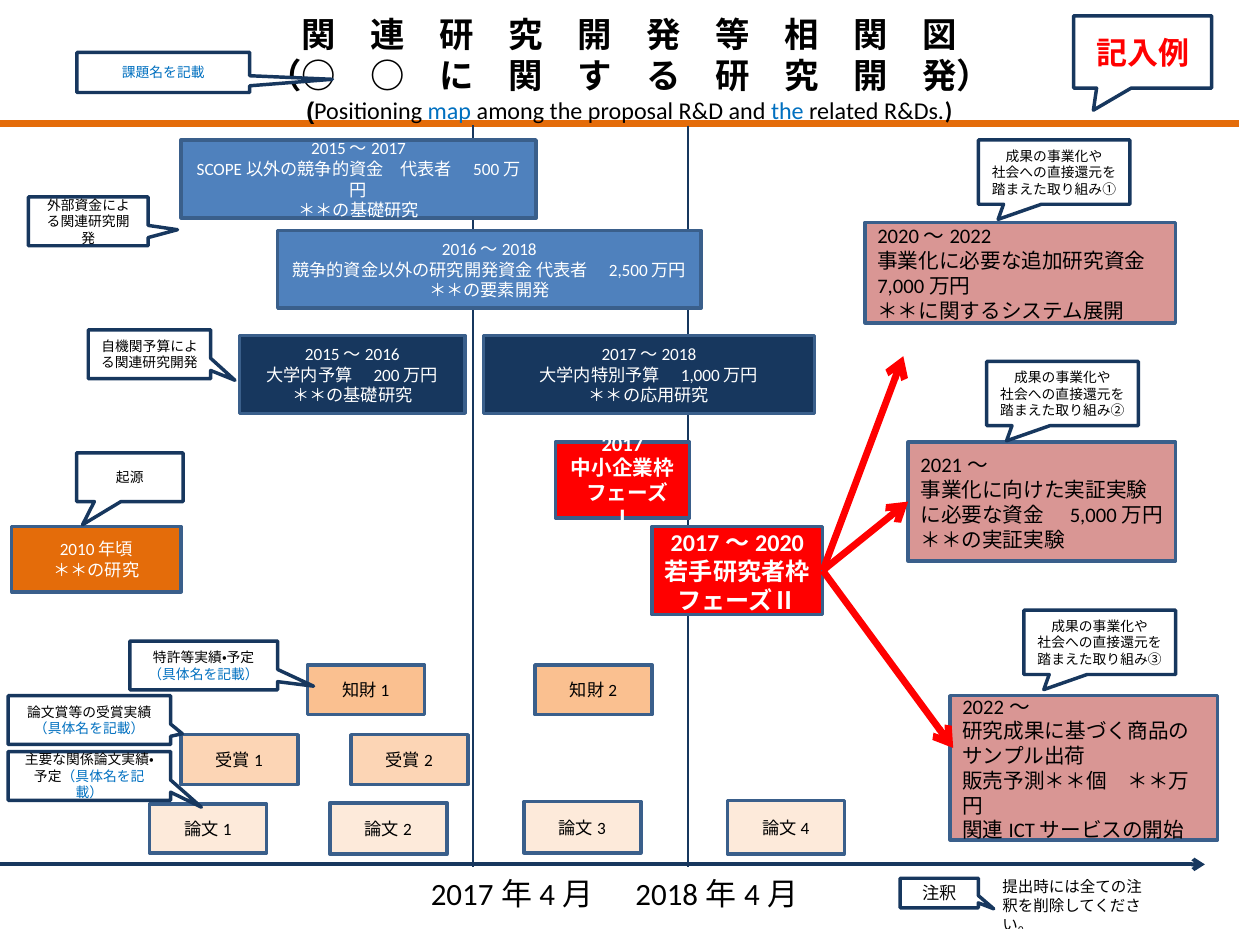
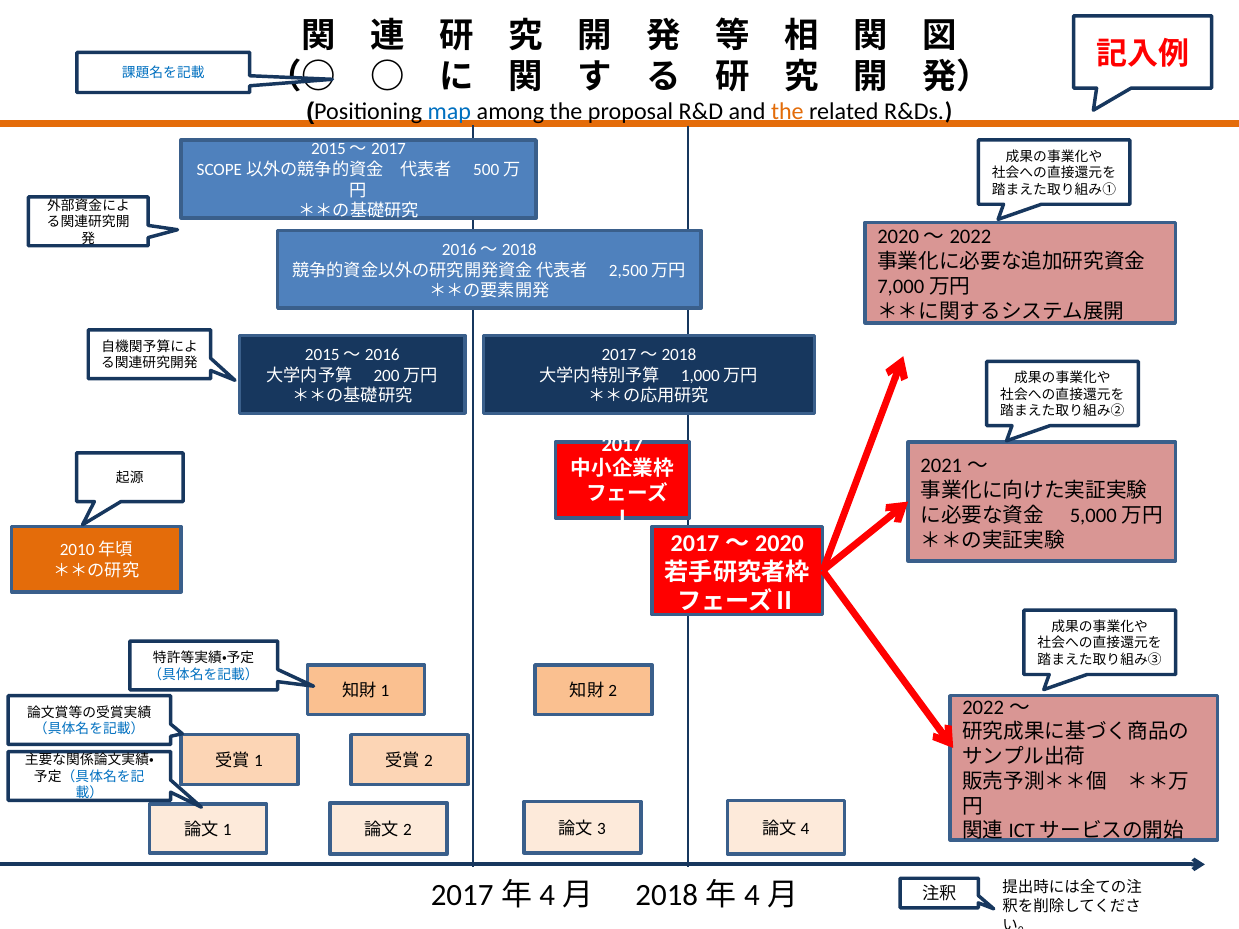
the at (787, 112) colour: blue -> orange
